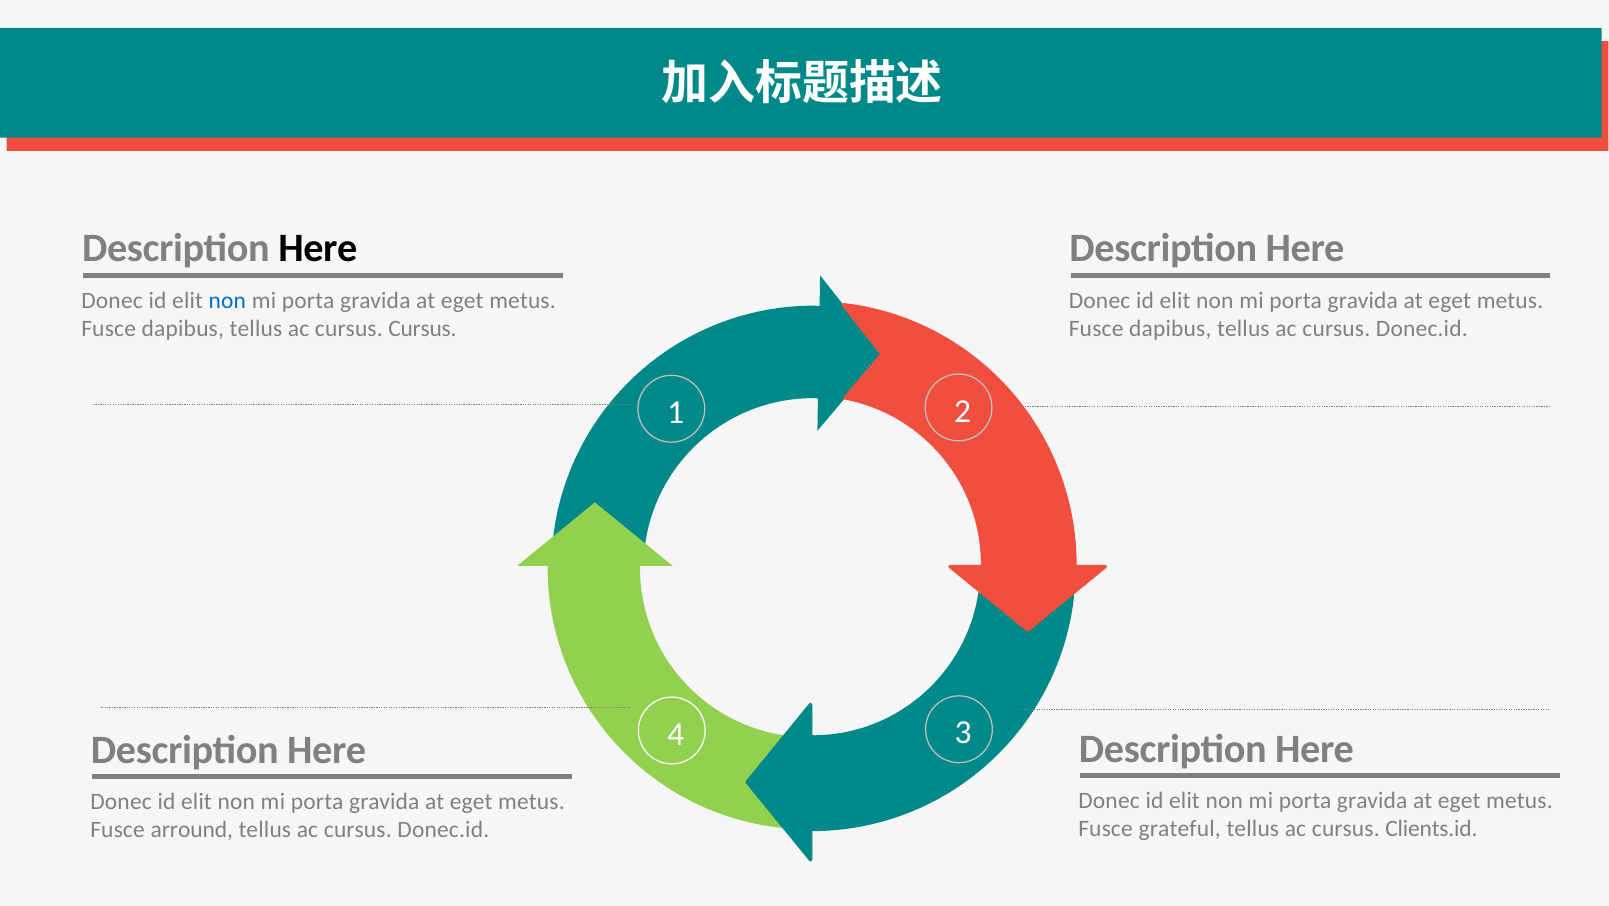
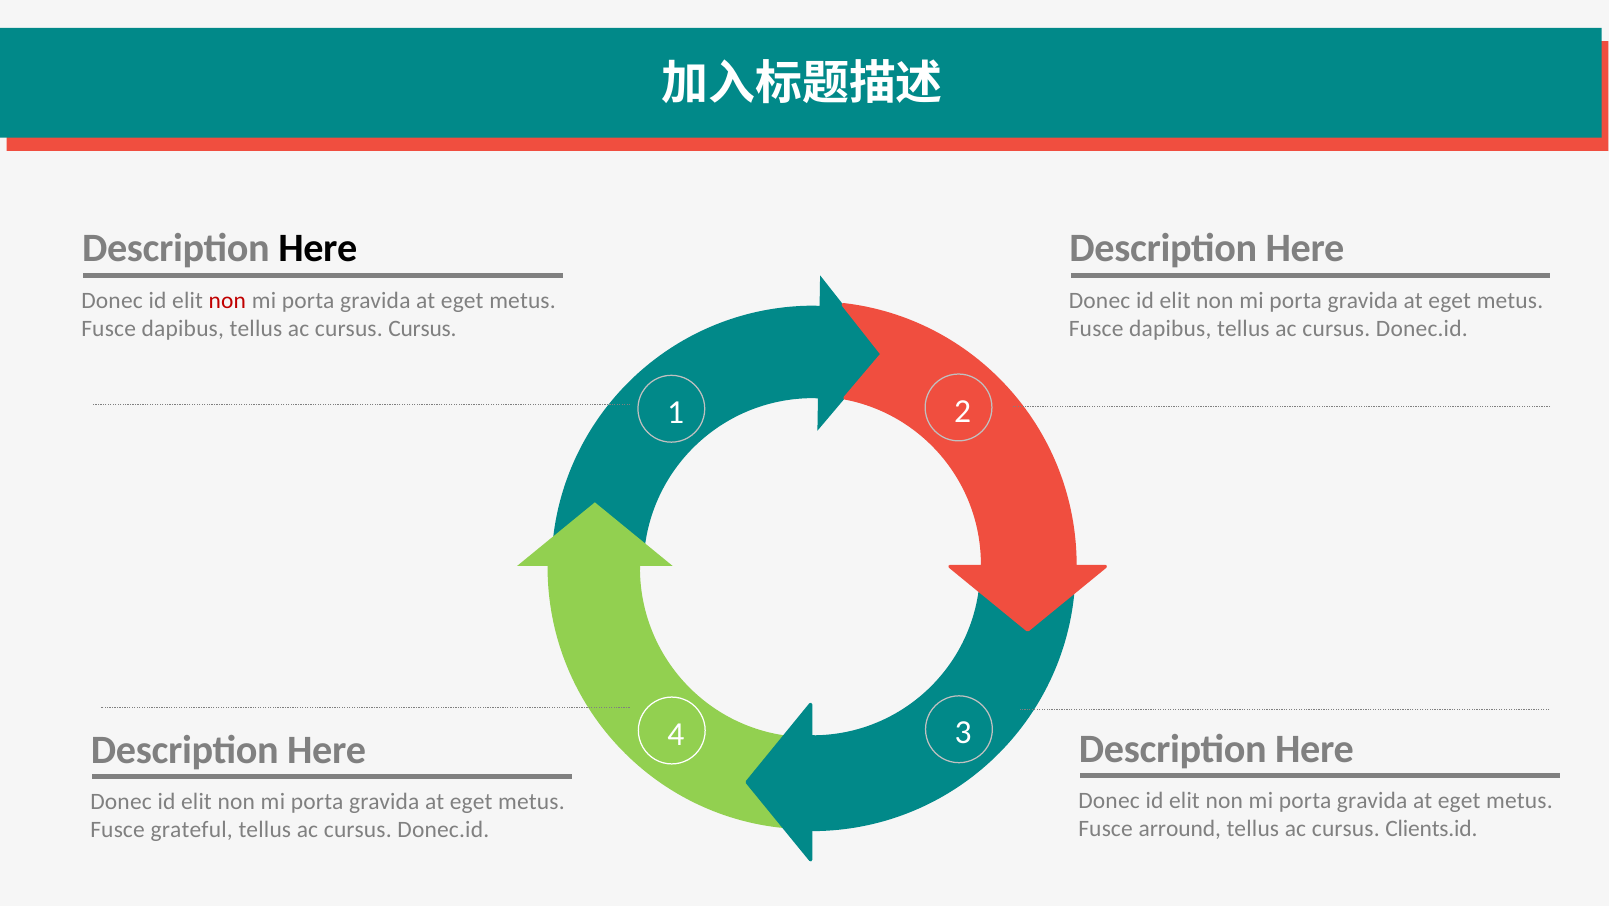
non at (227, 300) colour: blue -> red
grateful: grateful -> arround
arround: arround -> grateful
